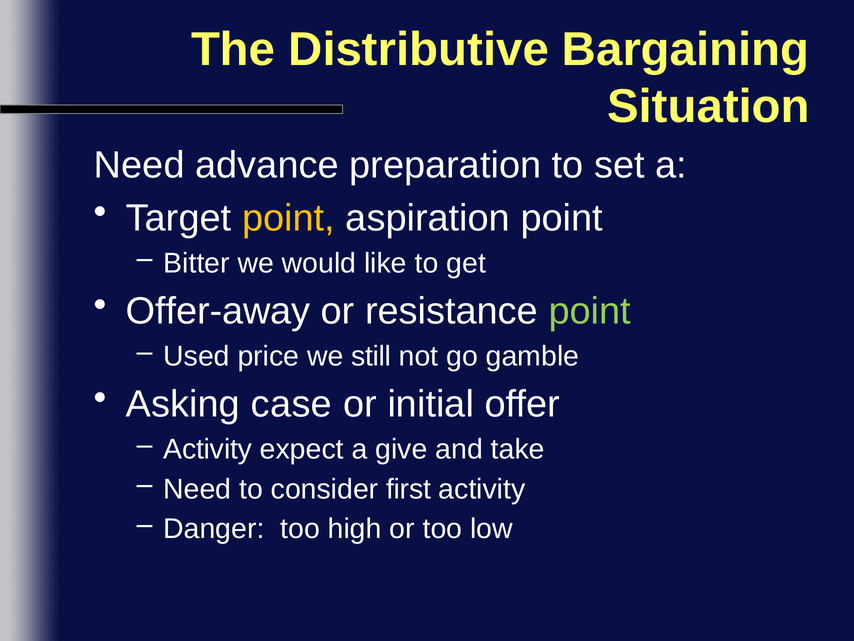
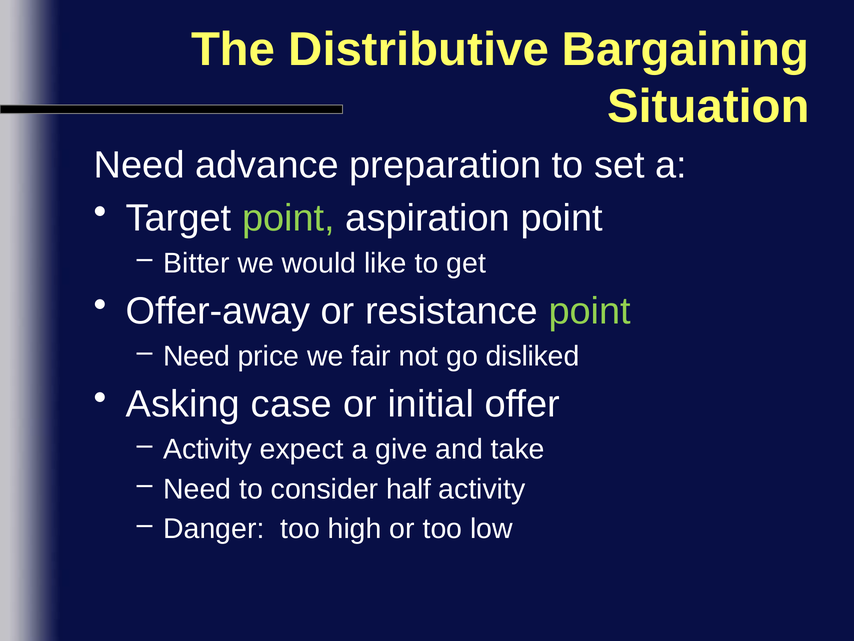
point at (288, 218) colour: yellow -> light green
Used at (197, 356): Used -> Need
still: still -> fair
gamble: gamble -> disliked
first: first -> half
